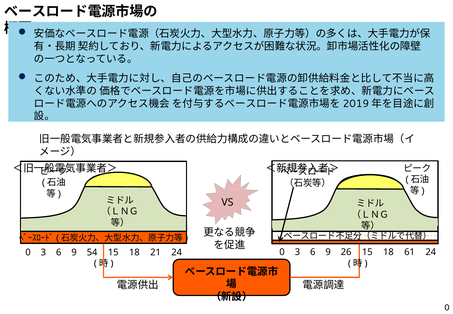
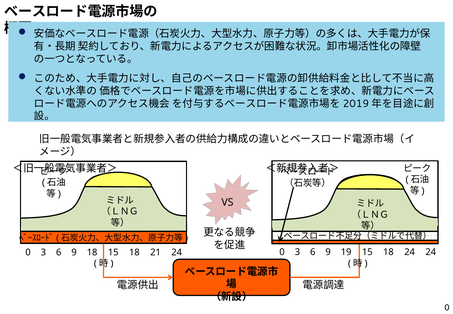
26: 26 -> 19
18 61: 61 -> 24
9 54: 54 -> 18
